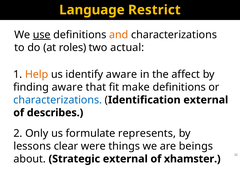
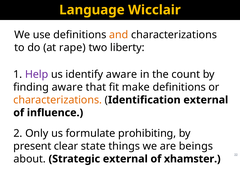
Restrict: Restrict -> Wicclair
use underline: present -> none
roles: roles -> rape
actual: actual -> liberty
Help colour: orange -> purple
affect: affect -> count
characterizations at (58, 100) colour: blue -> orange
describes: describes -> influence
represents: represents -> prohibiting
lessons: lessons -> present
were: were -> state
